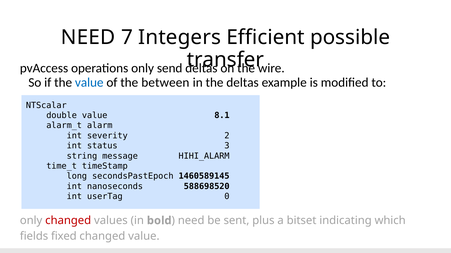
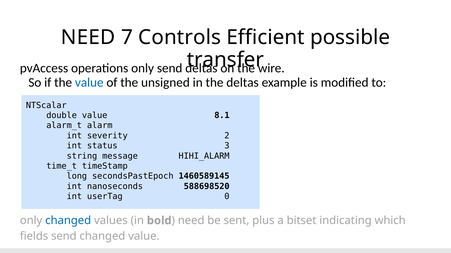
Integers: Integers -> Controls
between: between -> unsigned
changed at (68, 221) colour: red -> blue
fields fixed: fixed -> send
